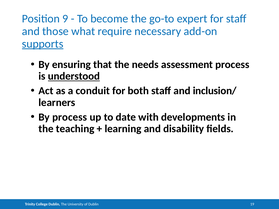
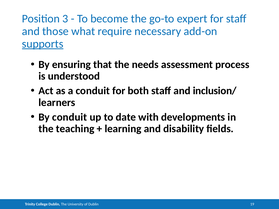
9: 9 -> 3
understood underline: present -> none
By process: process -> conduit
